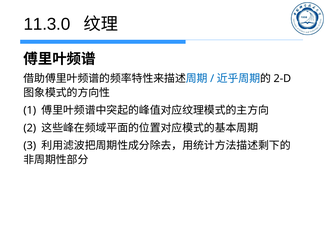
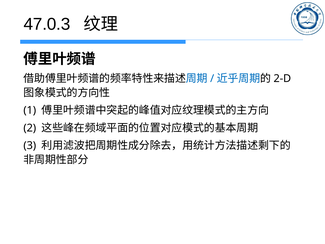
11.3.0: 11.3.0 -> 47.0.3
